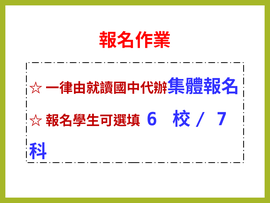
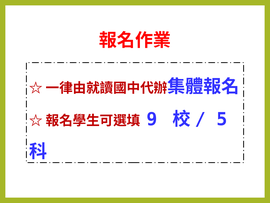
6: 6 -> 9
7: 7 -> 5
